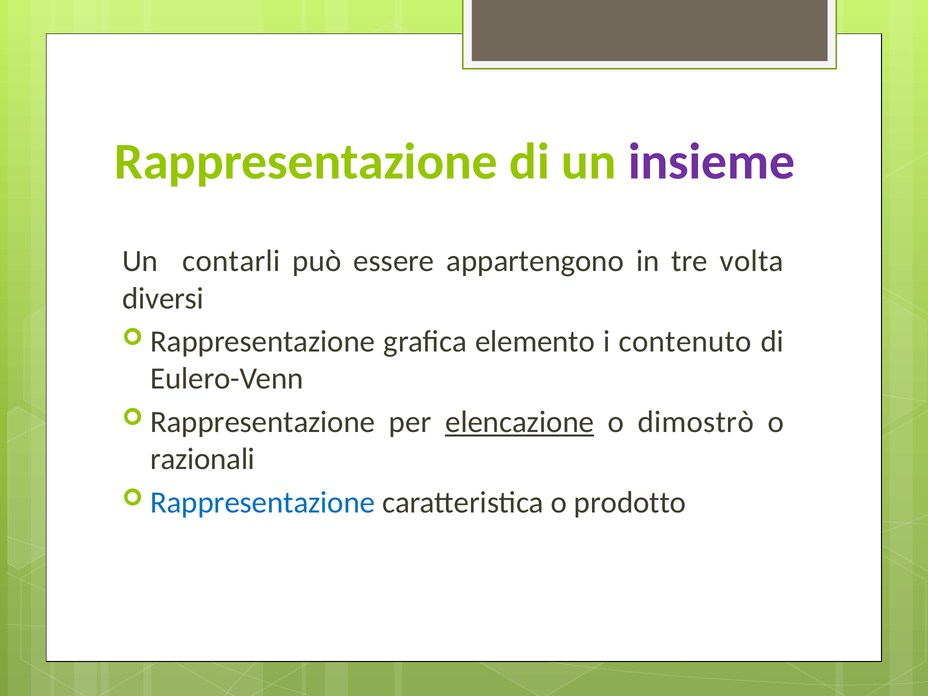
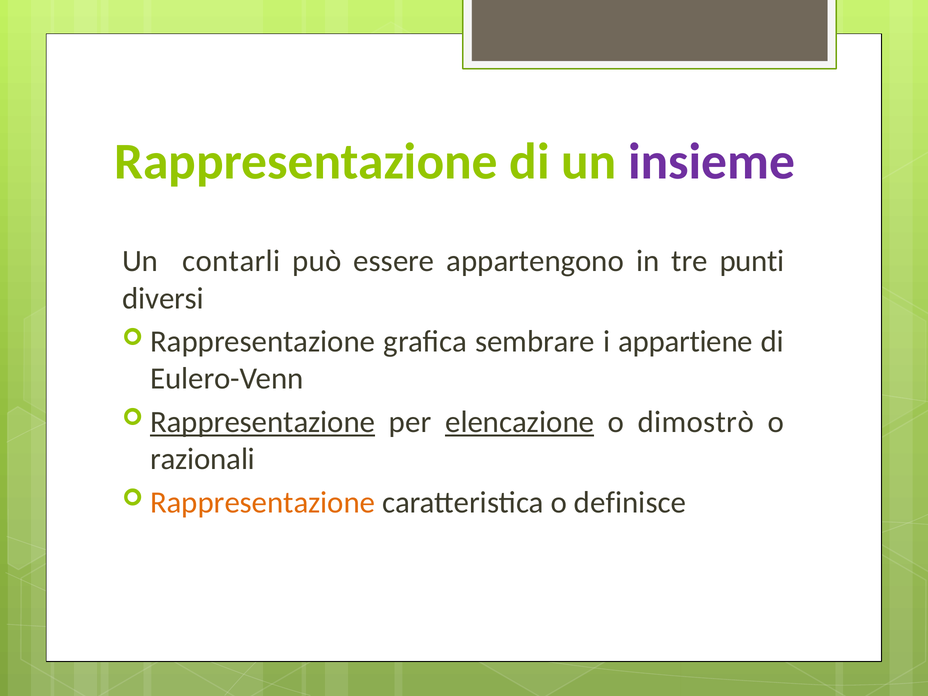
volta: volta -> punti
elemento: elemento -> sembrare
contenuto: contenuto -> appartiene
Rappresentazione at (263, 422) underline: none -> present
Rappresentazione at (263, 502) colour: blue -> orange
prodotto: prodotto -> definisce
